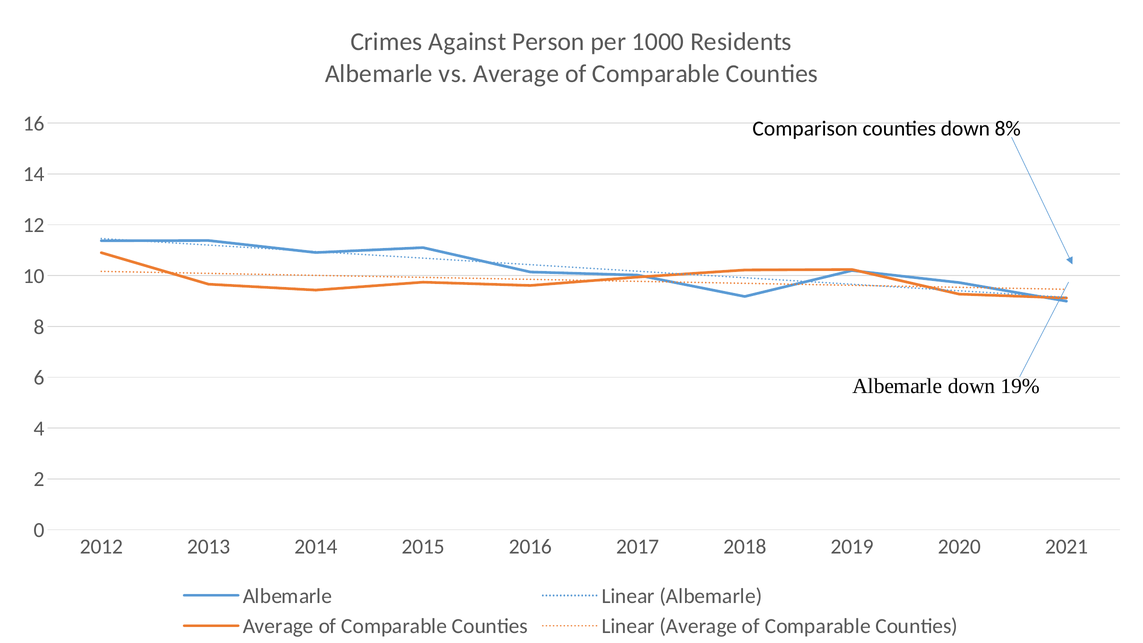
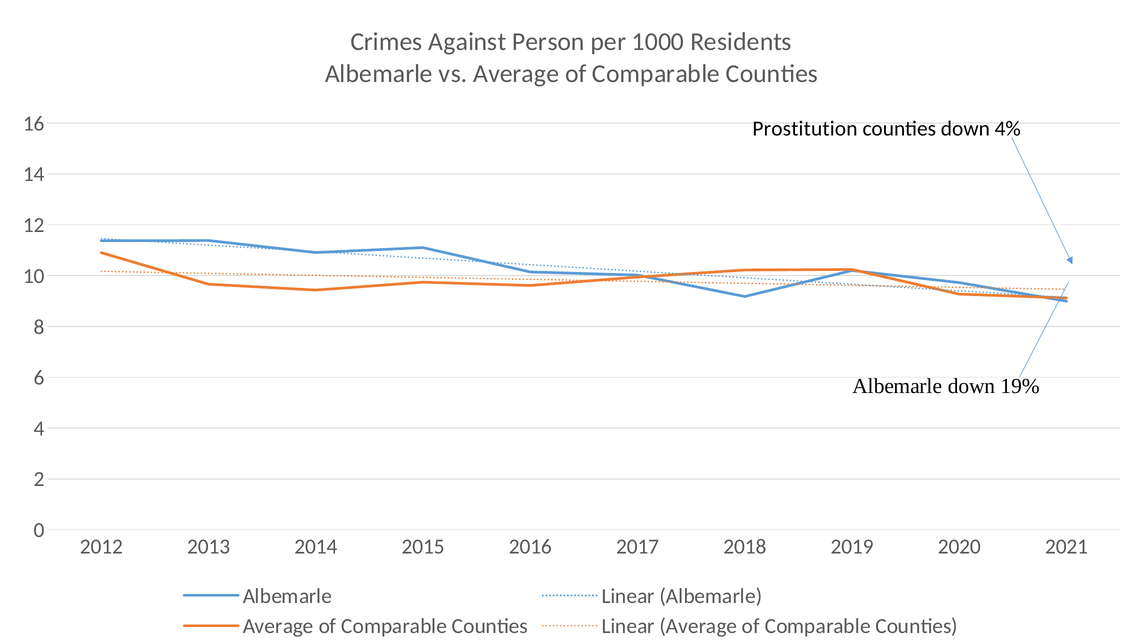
Comparison: Comparison -> Prostitution
8%: 8% -> 4%
